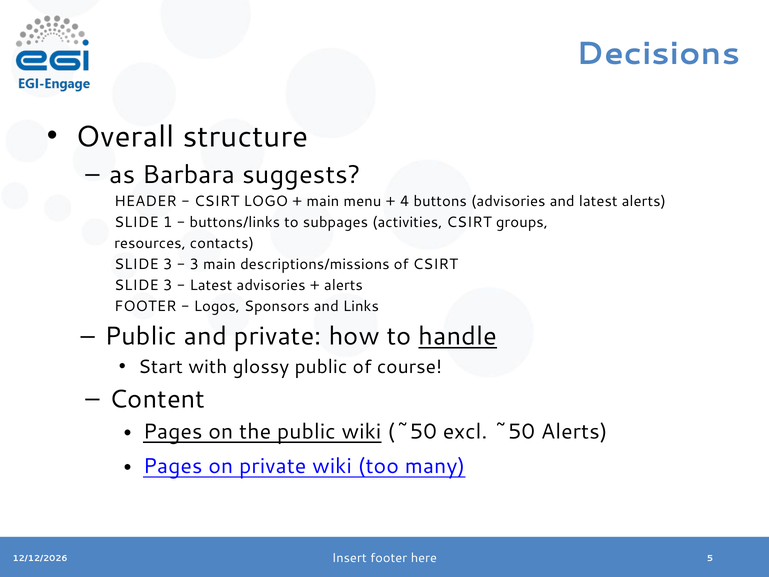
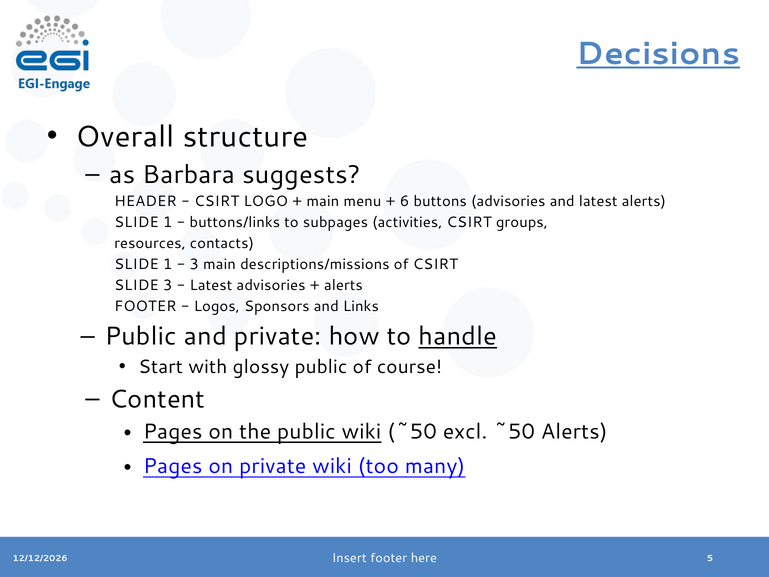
Decisions underline: none -> present
4: 4 -> 6
3 at (168, 264): 3 -> 1
